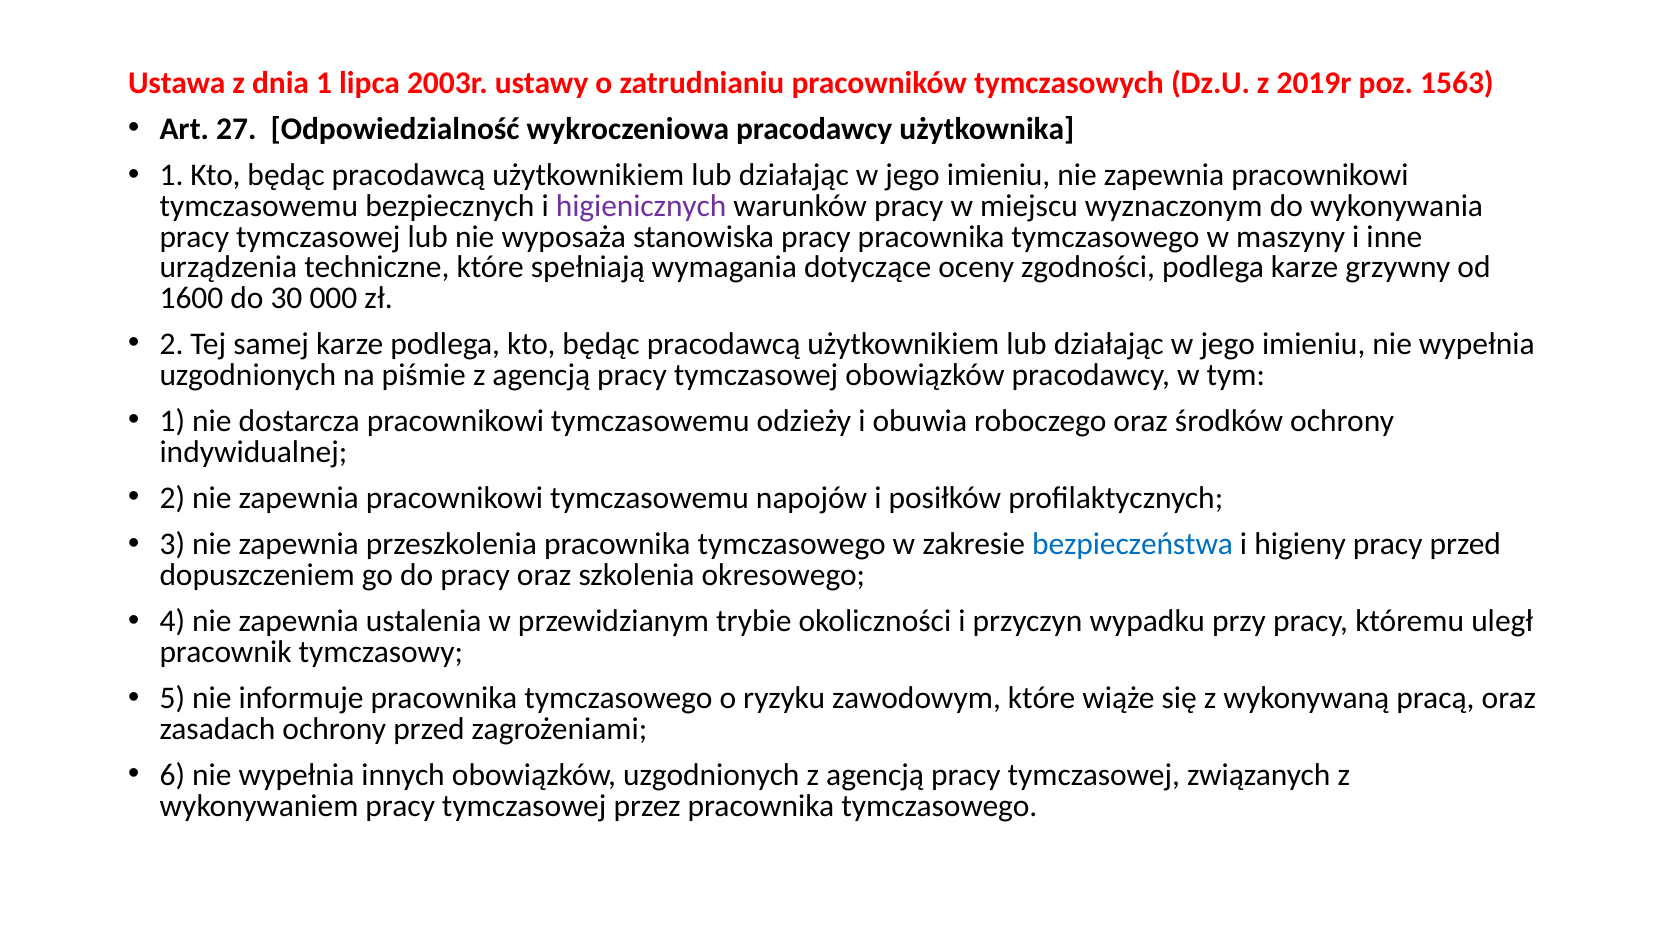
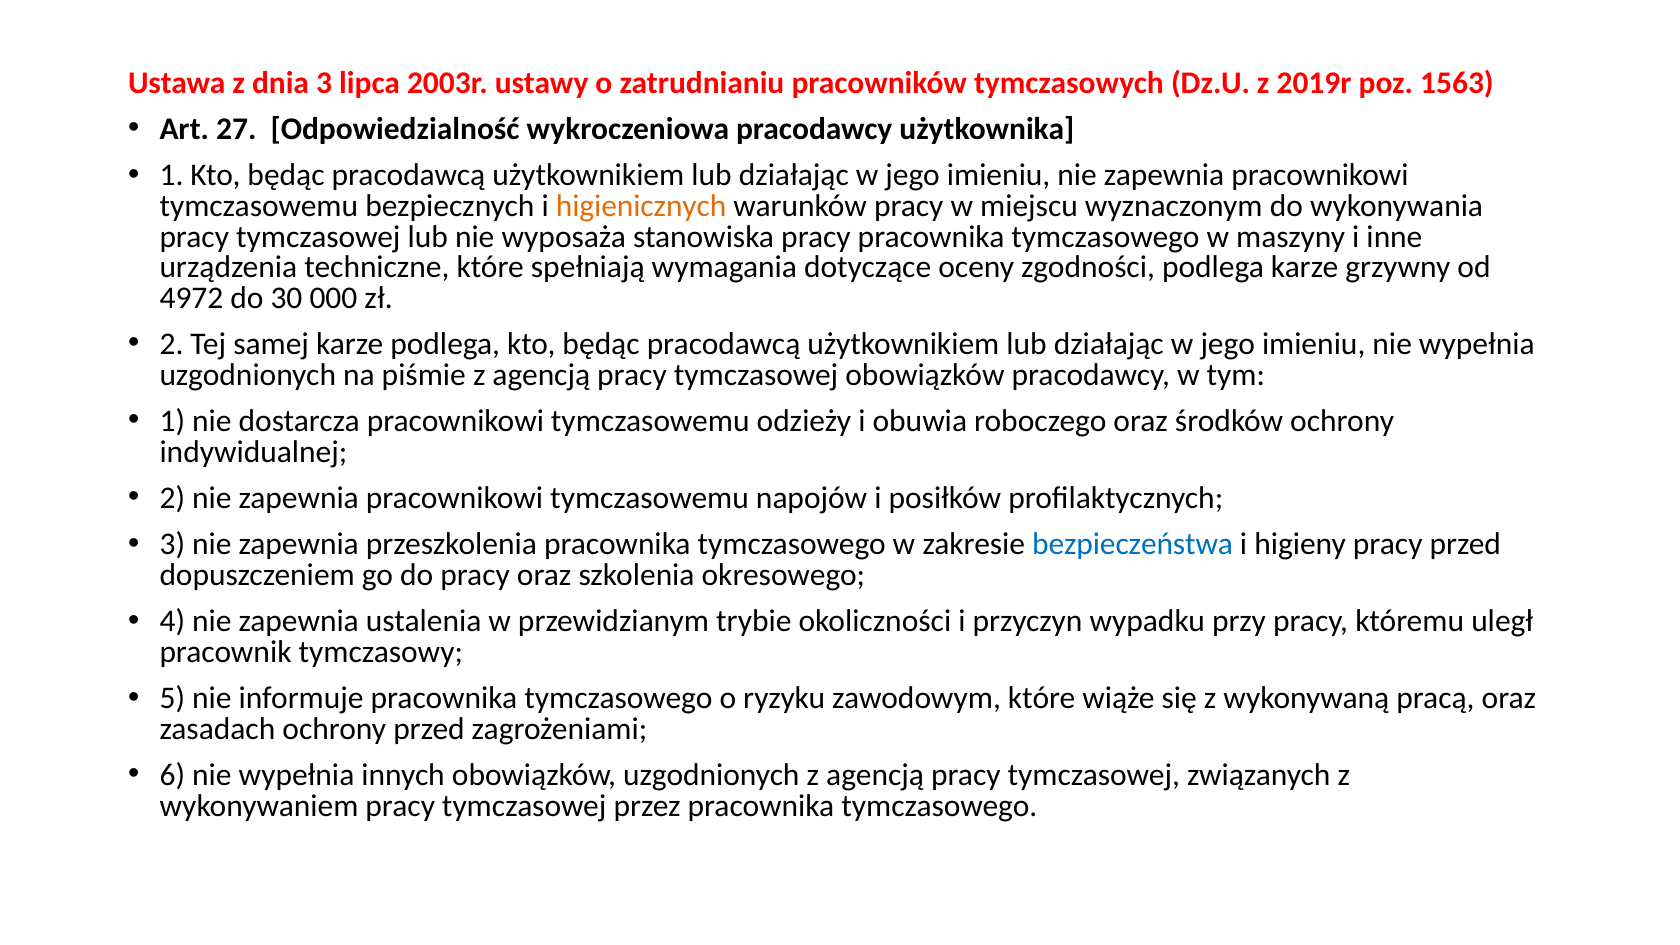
dnia 1: 1 -> 3
higienicznych colour: purple -> orange
1600: 1600 -> 4972
